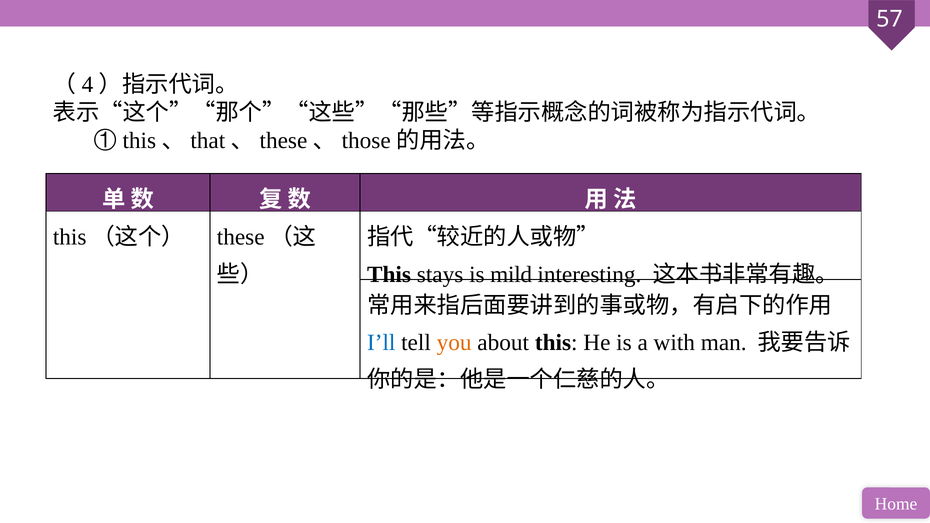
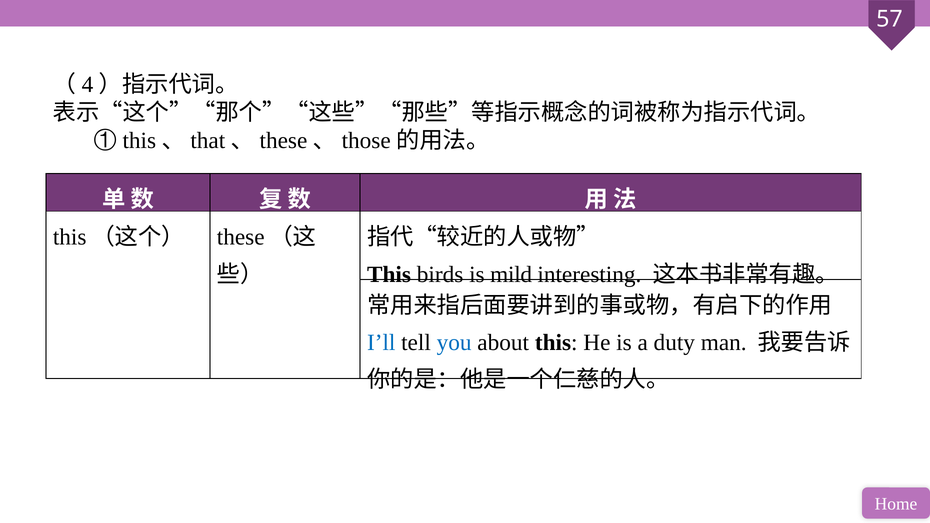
stays: stays -> birds
you colour: orange -> blue
with: with -> duty
